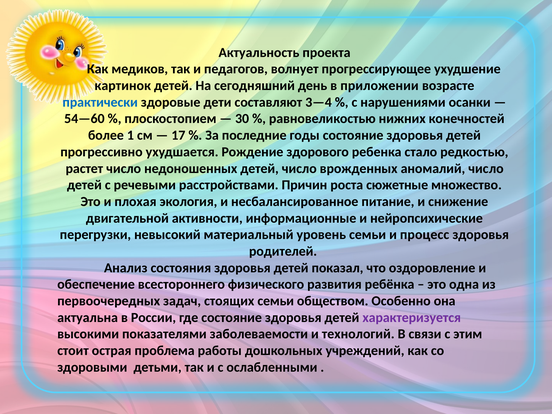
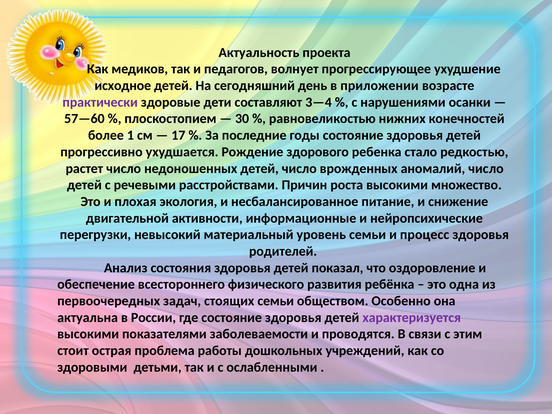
картинок: картинок -> исходное
практически colour: blue -> purple
54—60: 54—60 -> 57—60
роста сюжетные: сюжетные -> высокими
технологий: технологий -> проводятся
